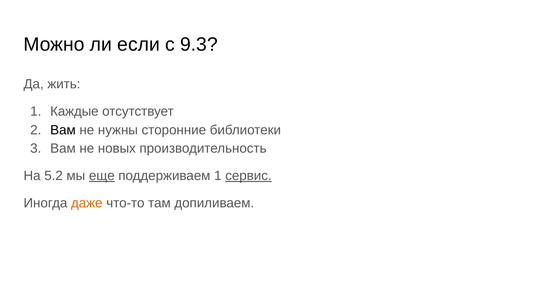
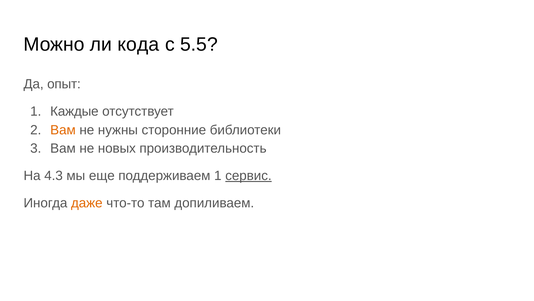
если: если -> кода
9.3: 9.3 -> 5.5
жить: жить -> опыт
Вам at (63, 130) colour: black -> orange
5.2: 5.2 -> 4.3
еще underline: present -> none
